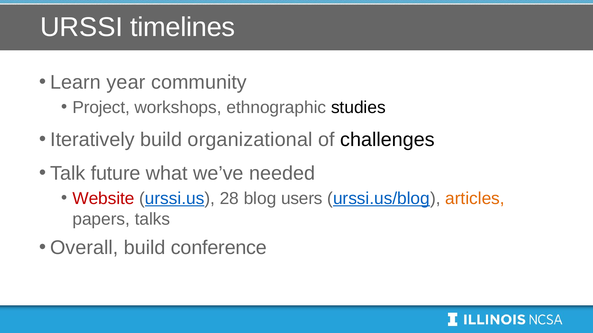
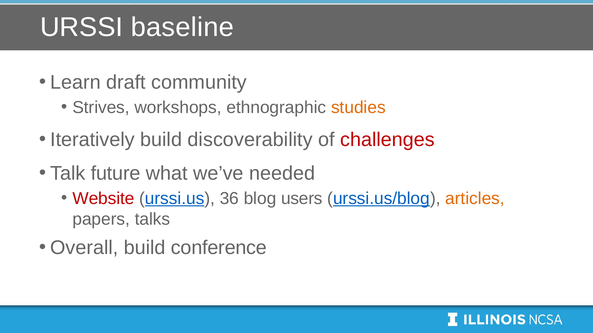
timelines: timelines -> baseline
year: year -> draft
Project: Project -> Strives
studies colour: black -> orange
organizational: organizational -> discoverability
challenges colour: black -> red
28: 28 -> 36
